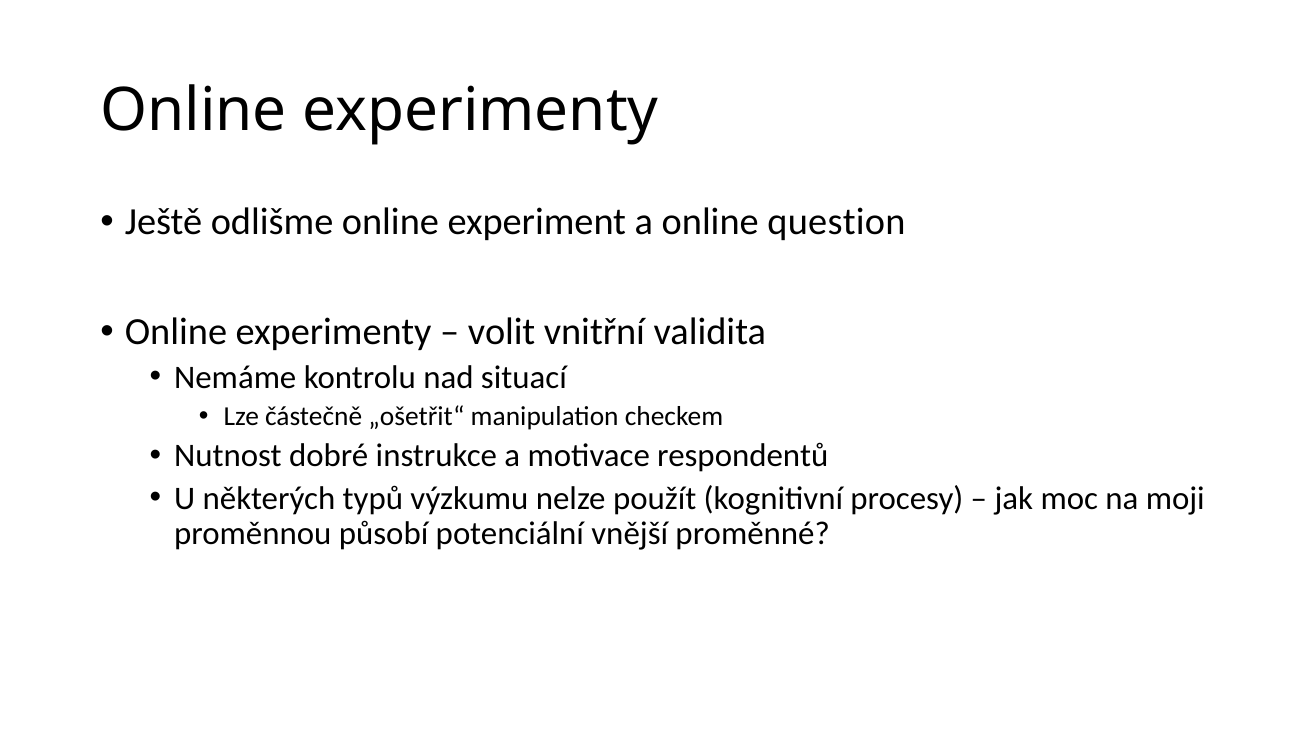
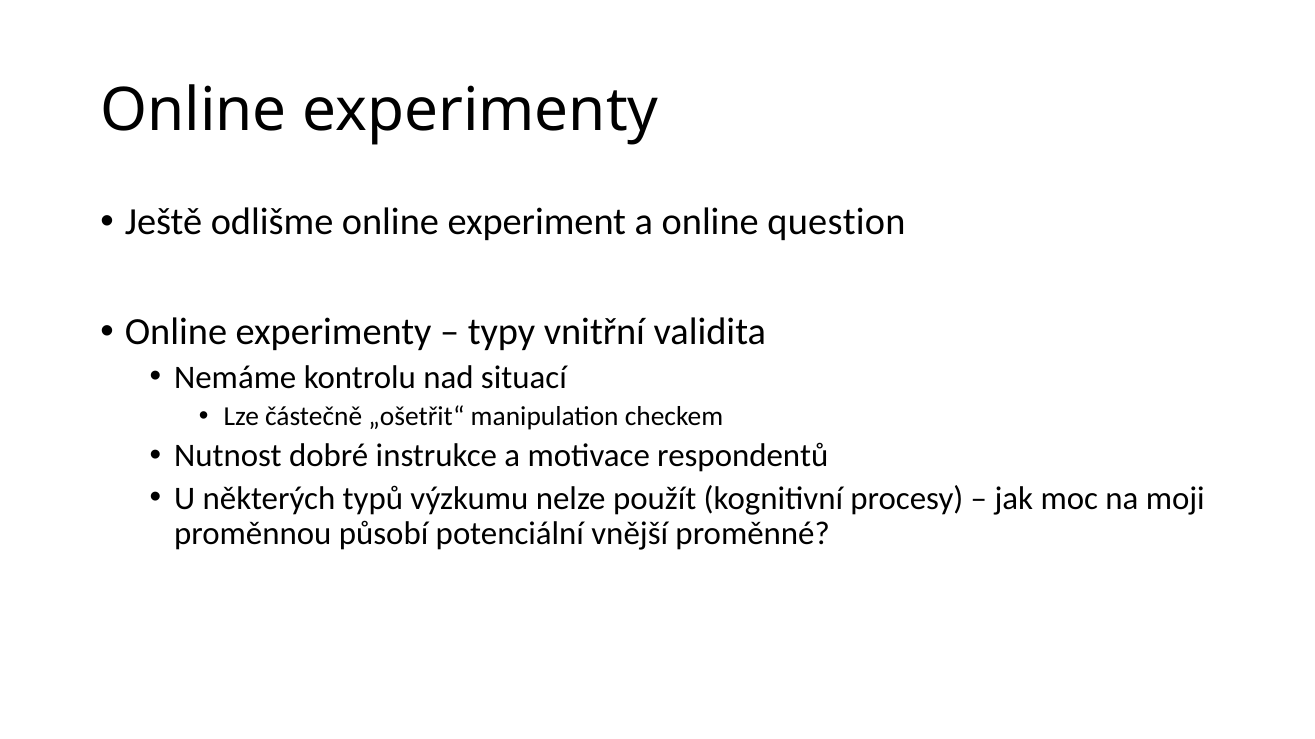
volit: volit -> typy
